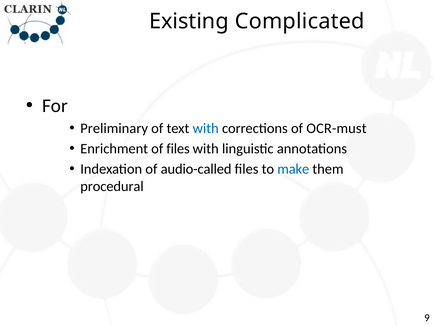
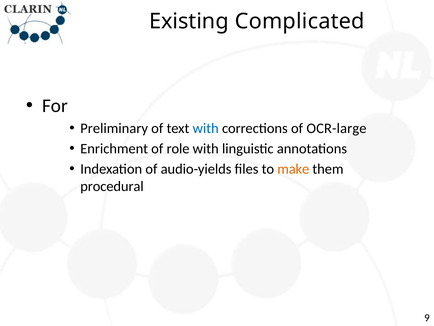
OCR-must: OCR-must -> OCR-large
of files: files -> role
audio-called: audio-called -> audio-yields
make colour: blue -> orange
